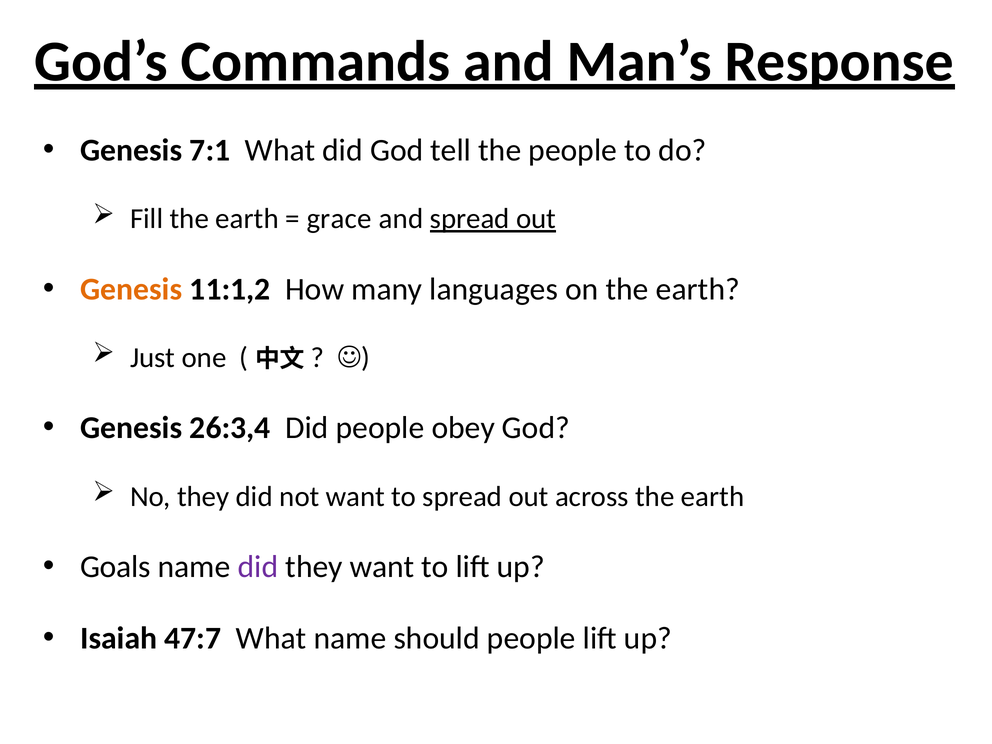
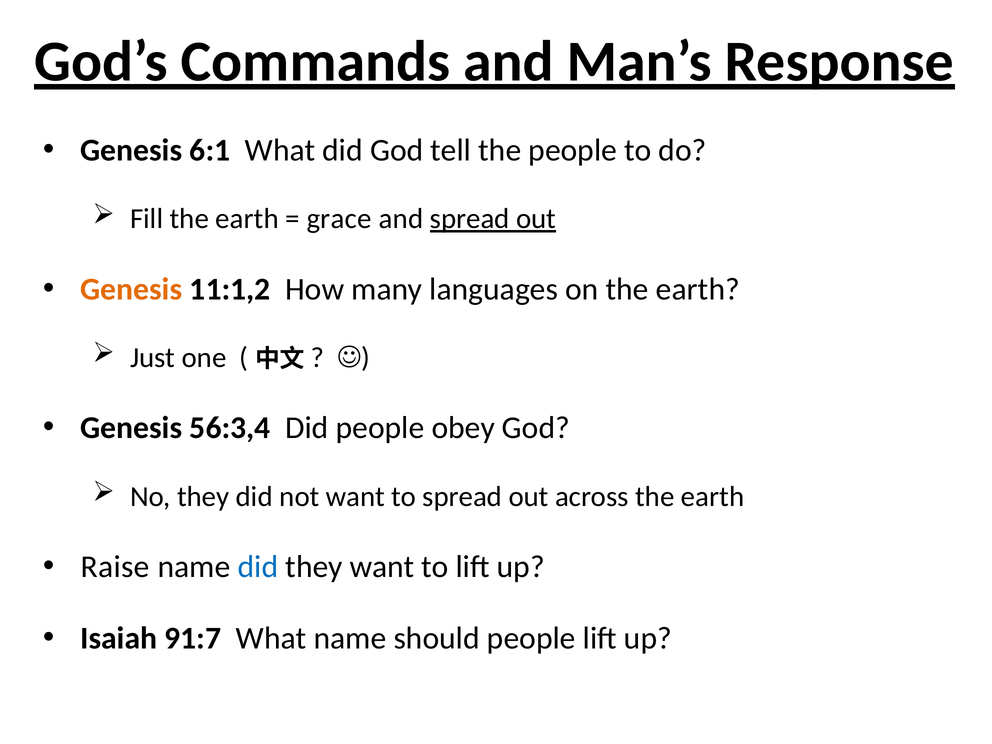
7:1: 7:1 -> 6:1
26:3,4: 26:3,4 -> 56:3,4
Goals: Goals -> Raise
did at (258, 567) colour: purple -> blue
47:7: 47:7 -> 91:7
